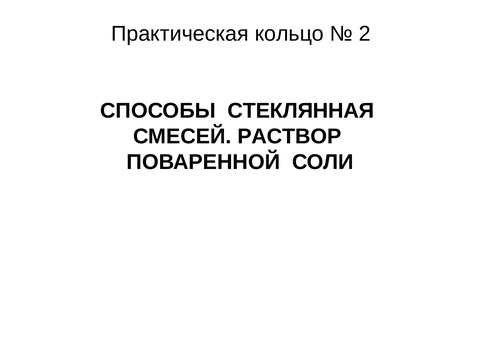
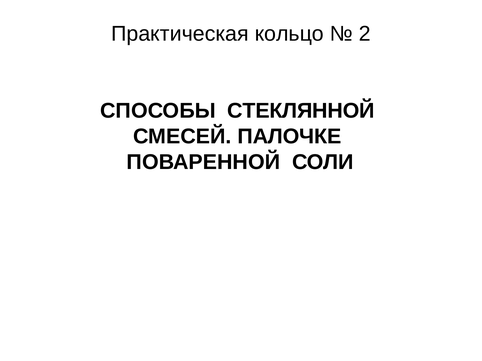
СТЕКЛЯННАЯ: СТЕКЛЯННАЯ -> СТЕКЛЯННОЙ
РАСТВОР: РАСТВОР -> ПАЛОЧКЕ
